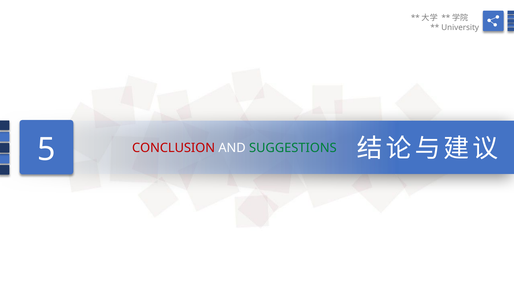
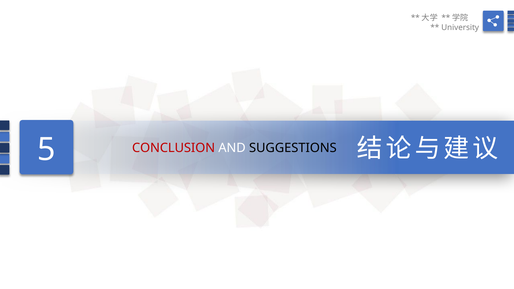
SUGGESTIONS colour: green -> black
